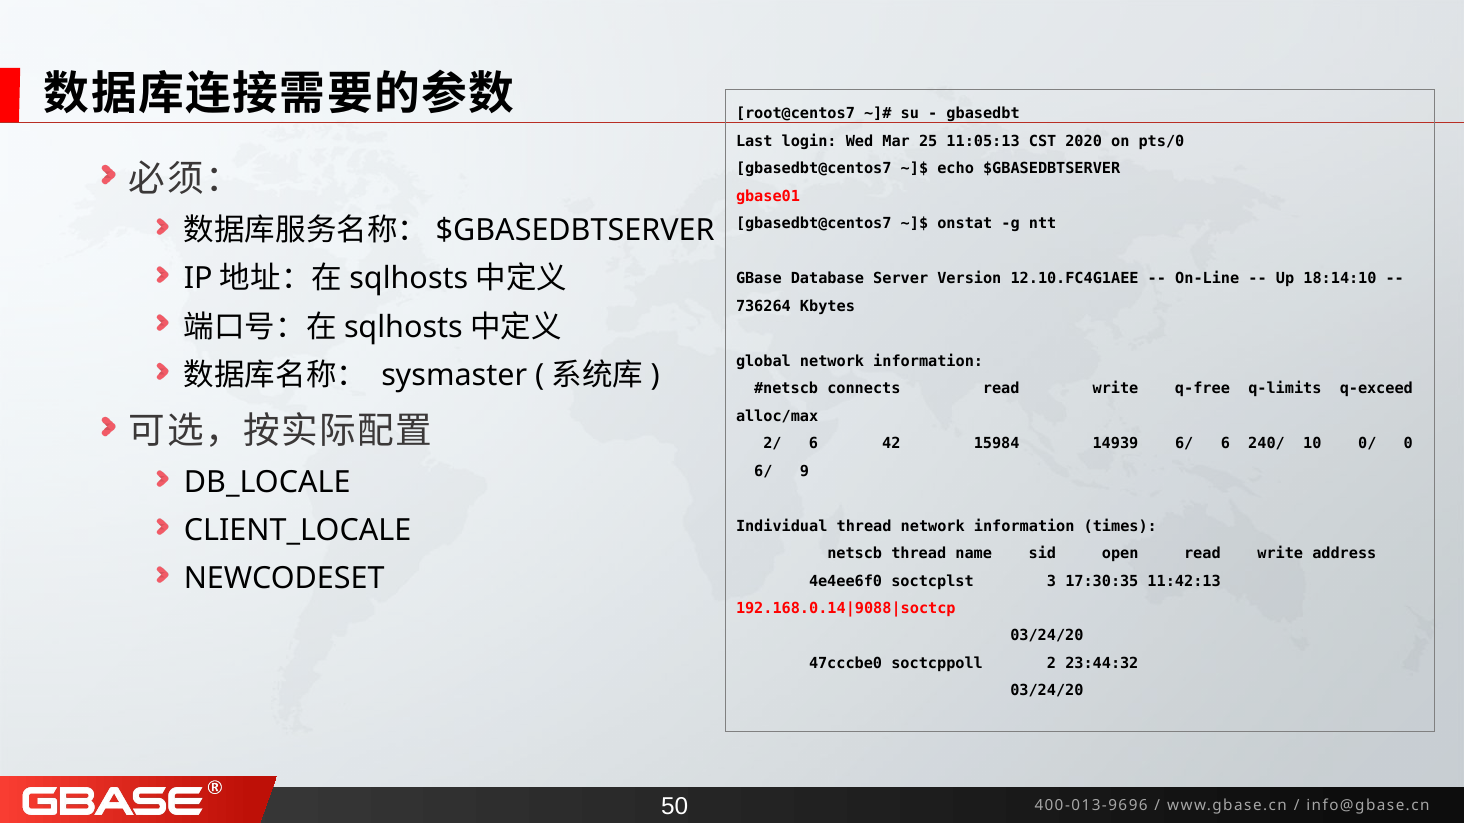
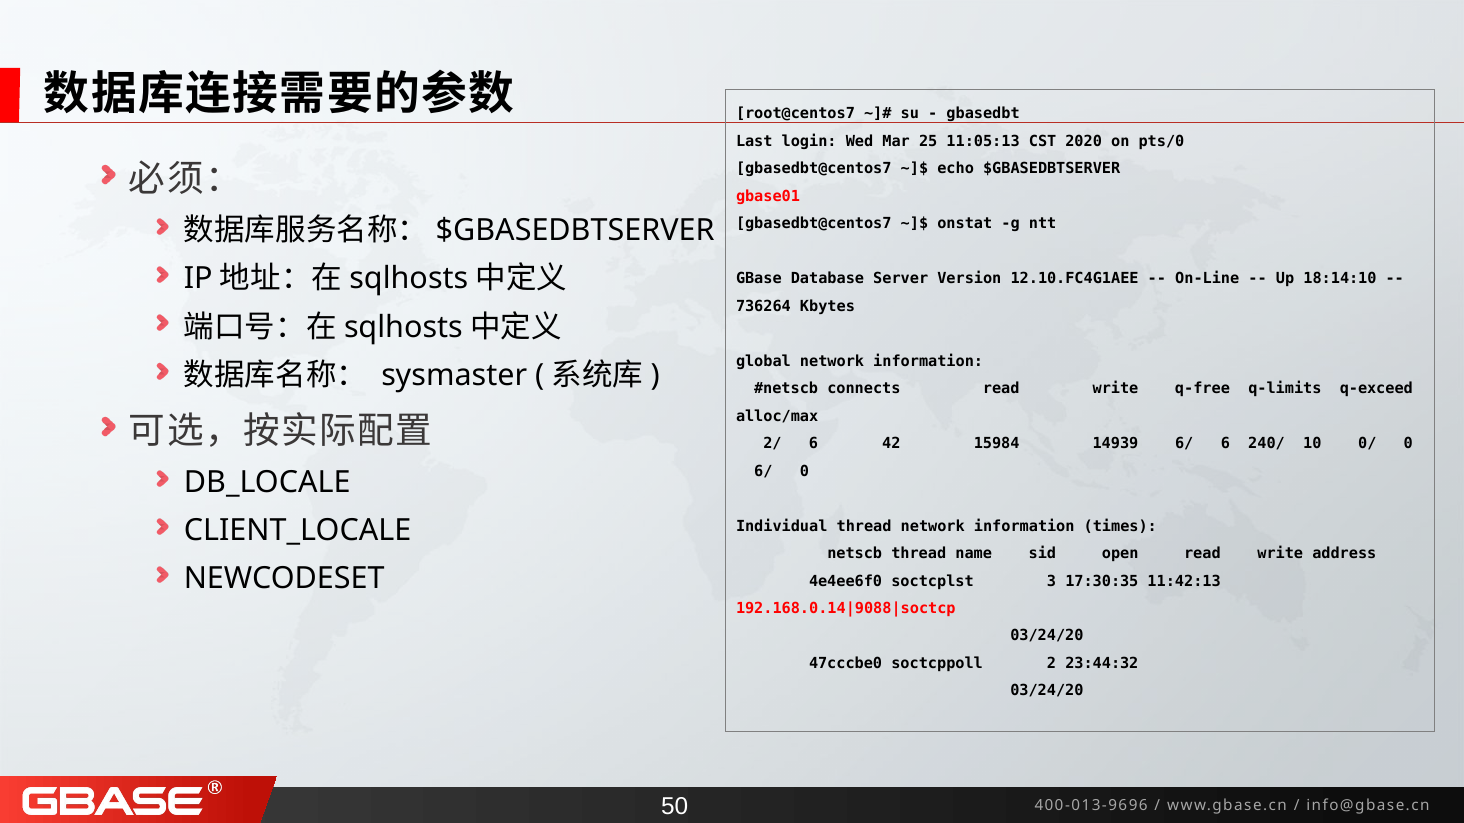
6/ 9: 9 -> 0
